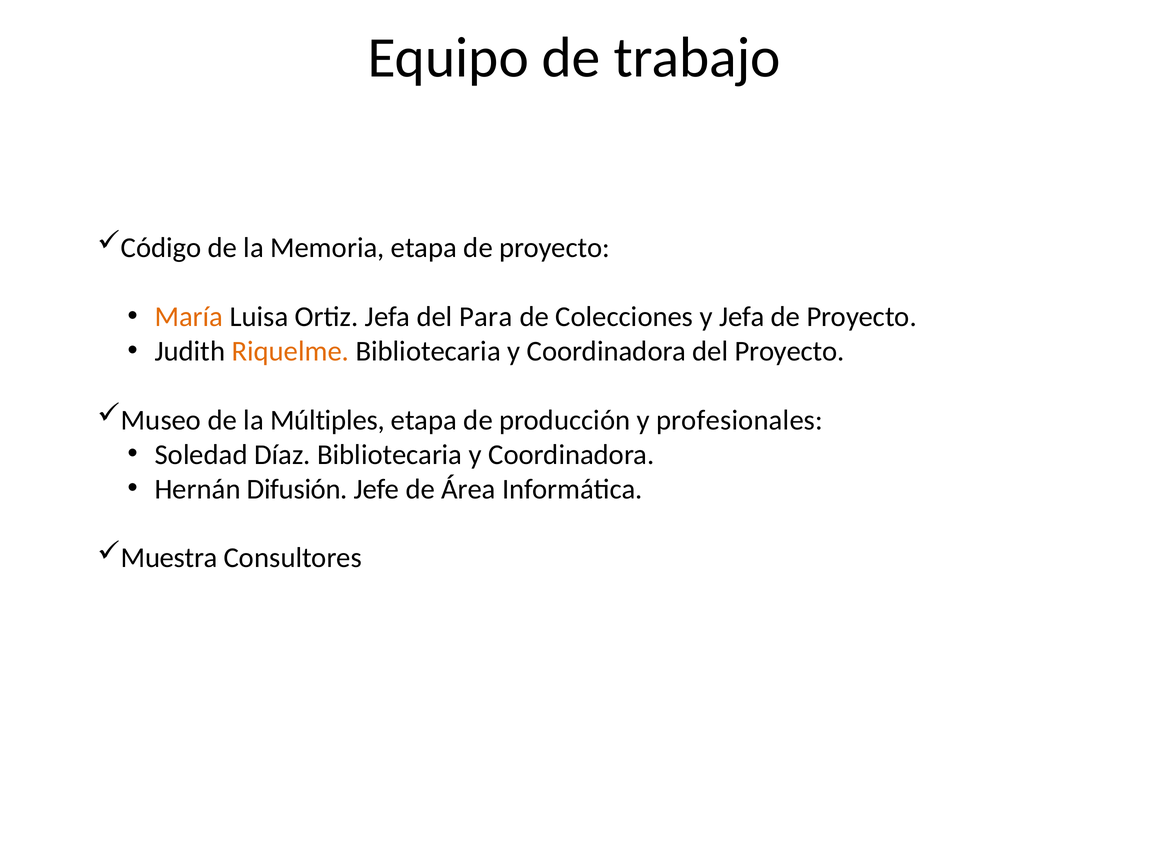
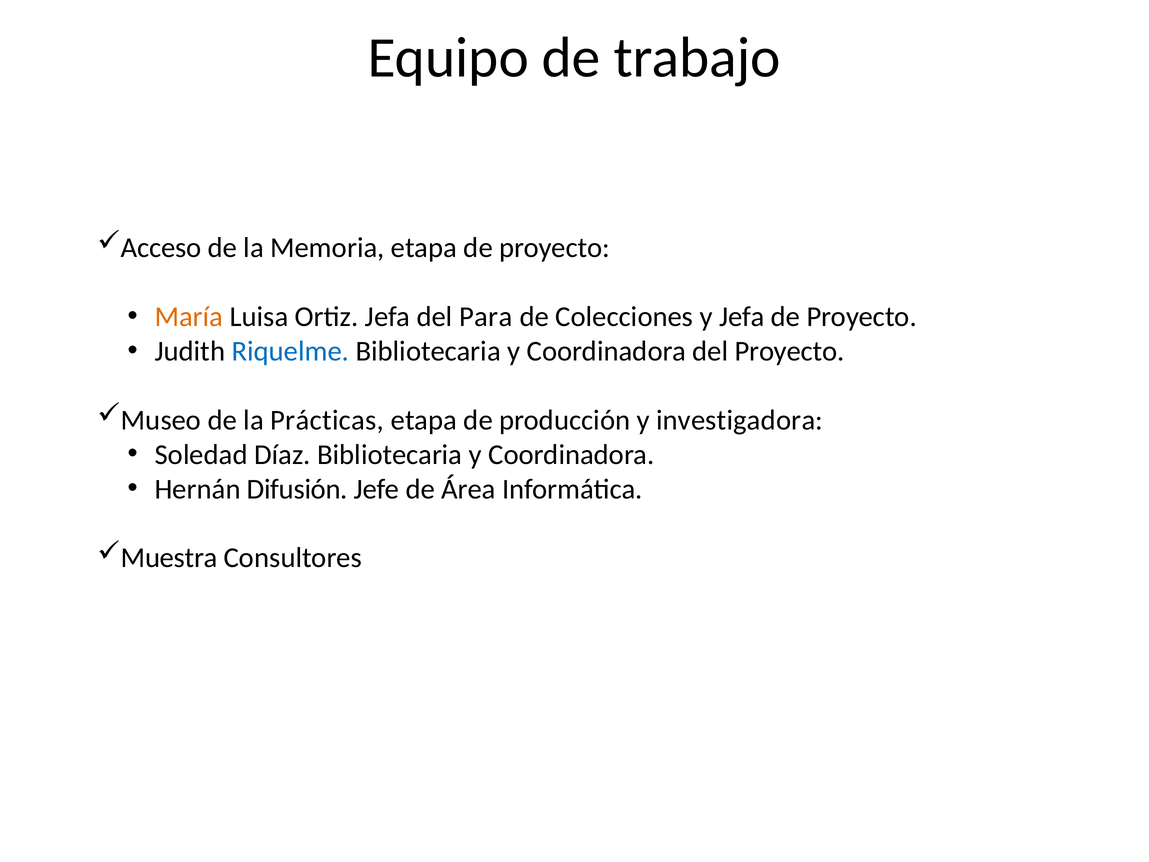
Código: Código -> Acceso
Riquelme colour: orange -> blue
Múltiples: Múltiples -> Prácticas
profesionales: profesionales -> investigadora
